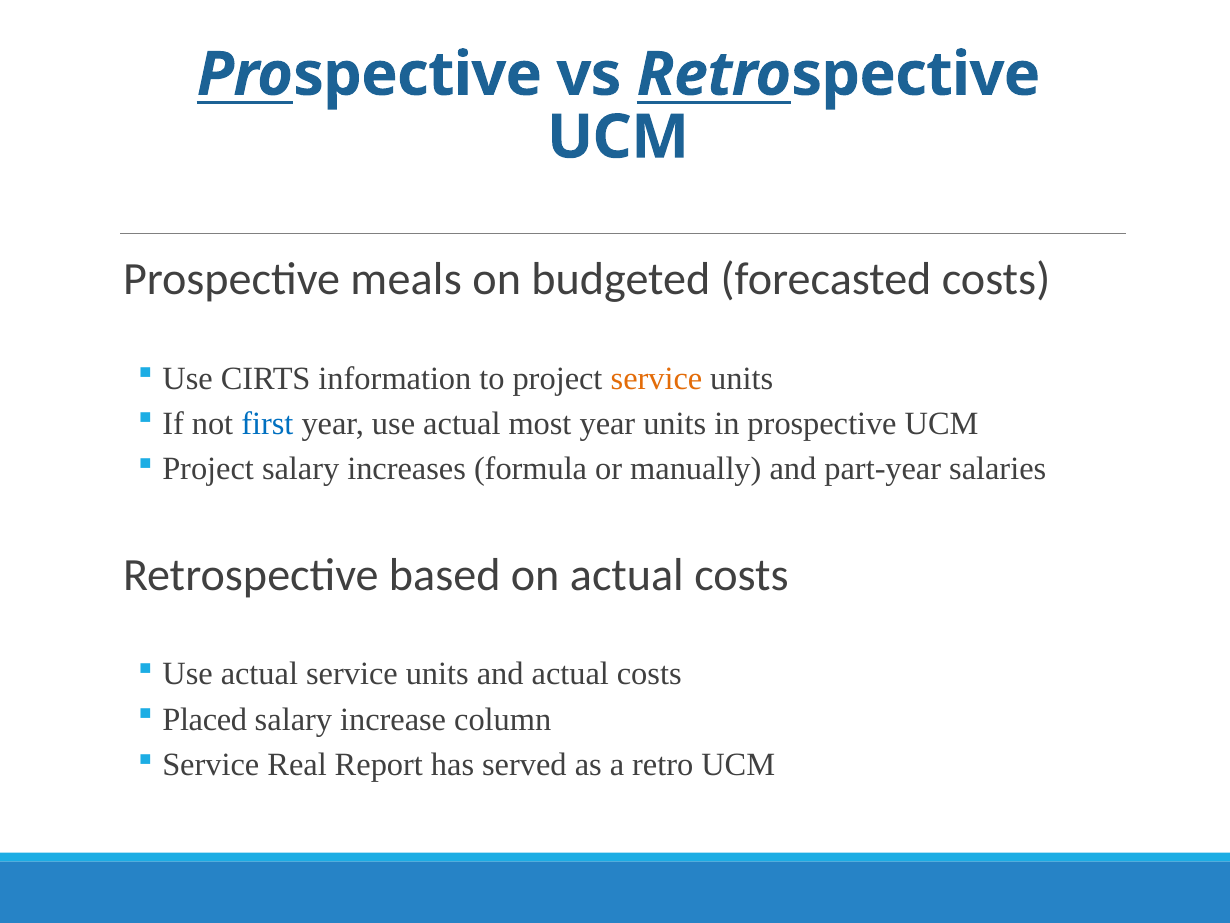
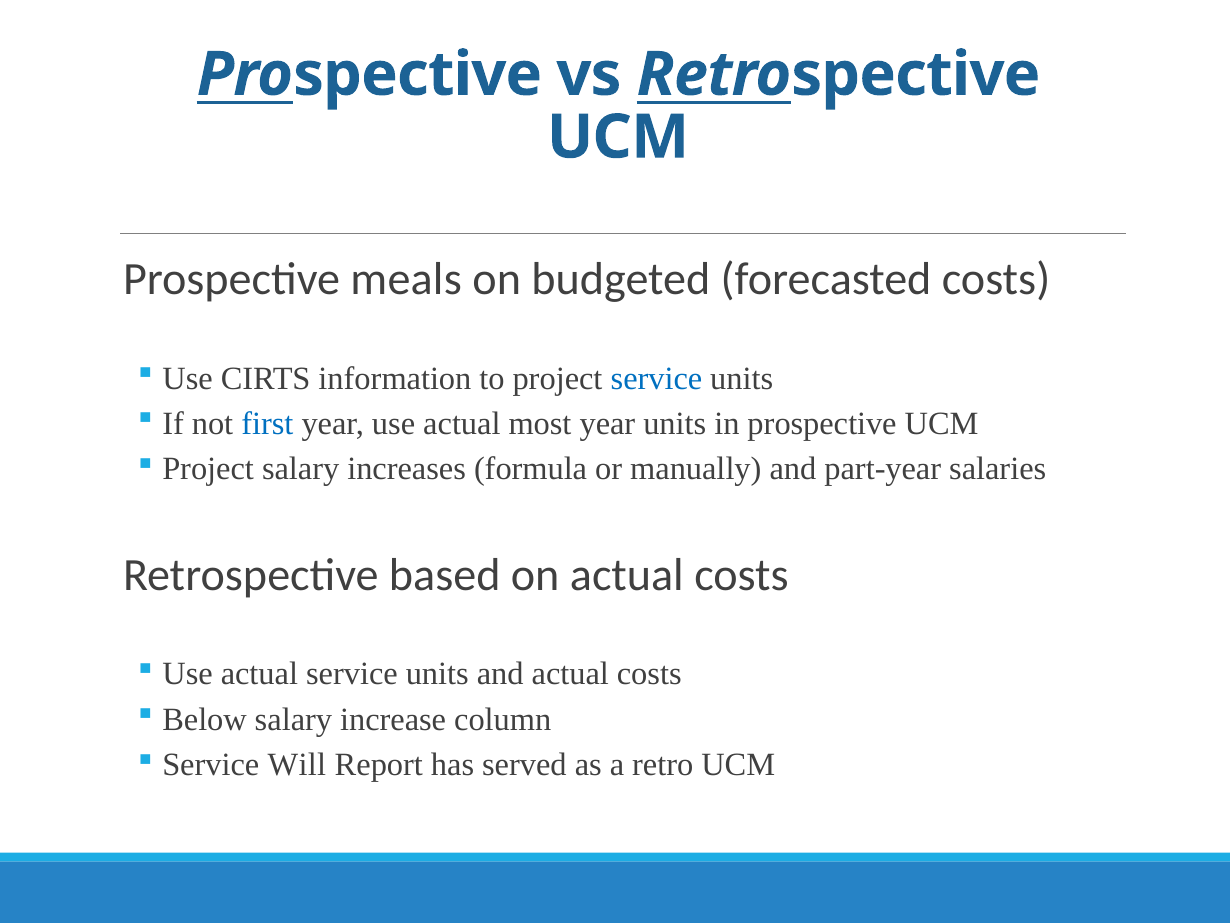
service at (656, 378) colour: orange -> blue
Placed: Placed -> Below
Real: Real -> Will
